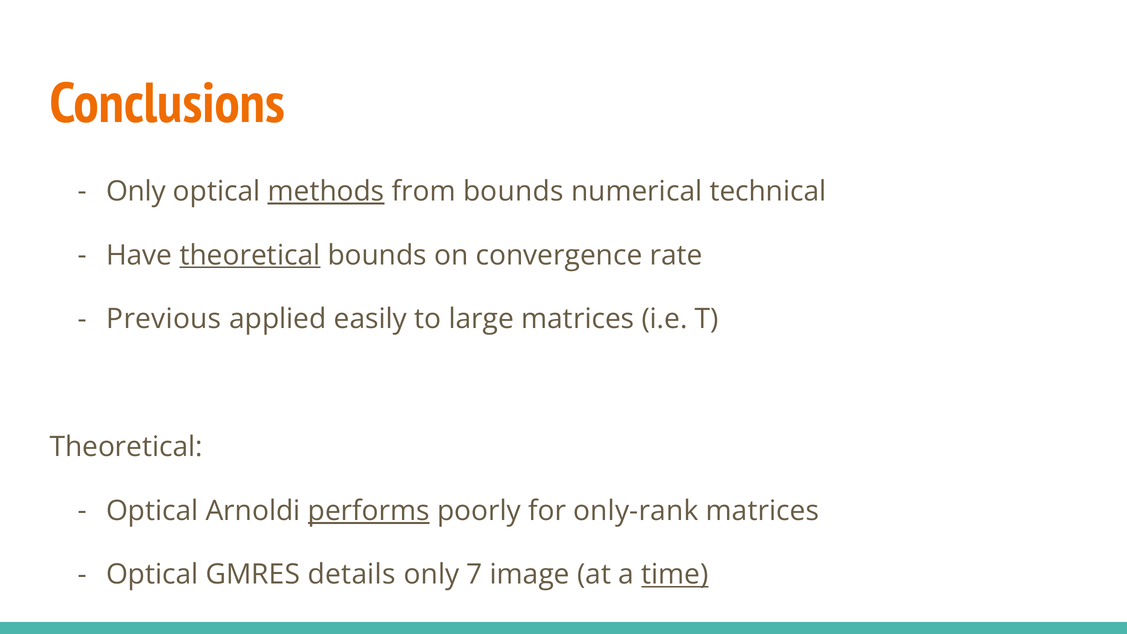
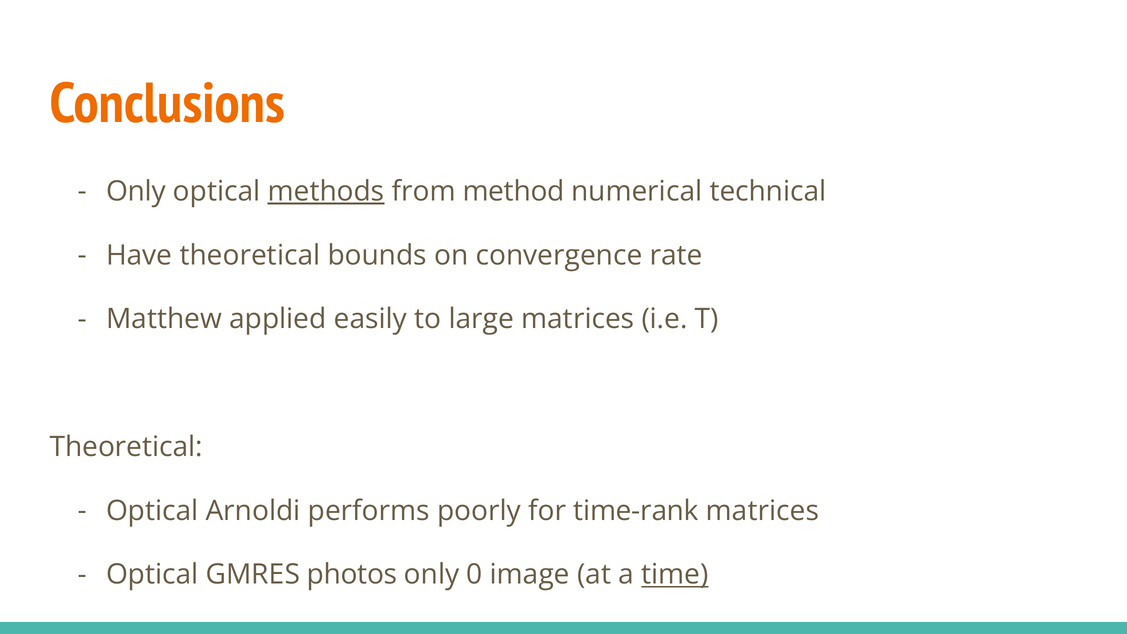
from bounds: bounds -> method
theoretical at (250, 255) underline: present -> none
Previous: Previous -> Matthew
performs underline: present -> none
only-rank: only-rank -> time-rank
details: details -> photos
7: 7 -> 0
